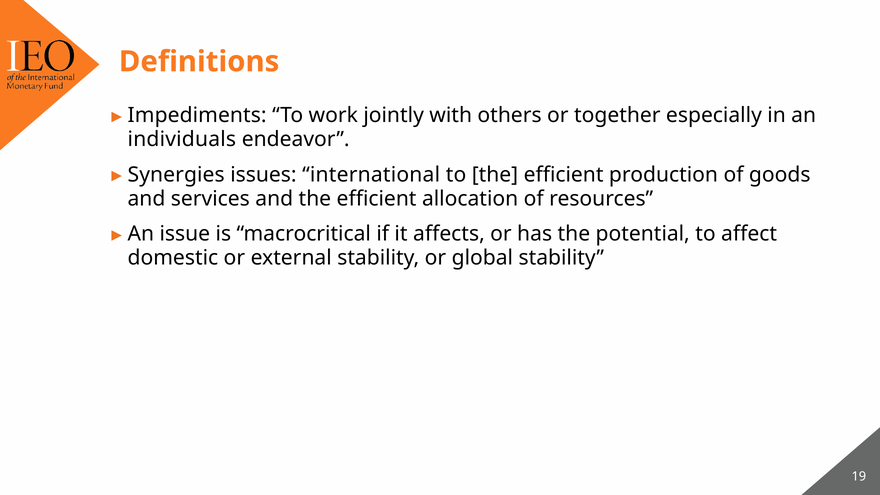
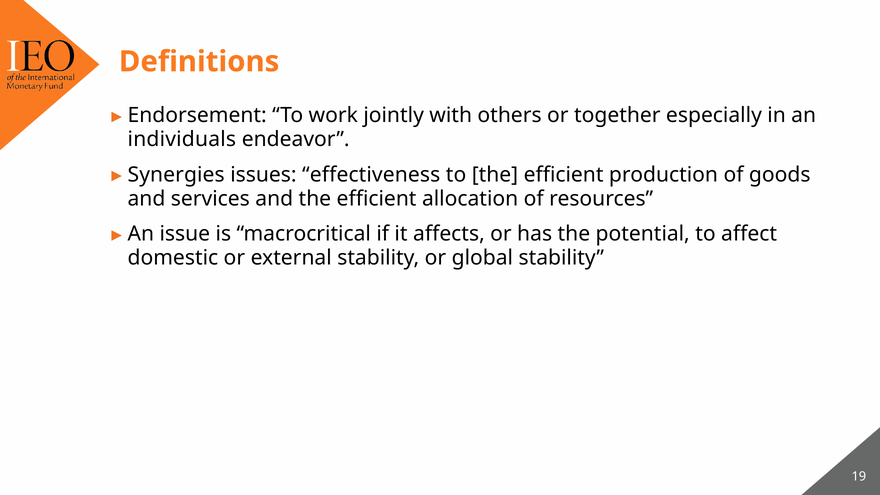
Impediments: Impediments -> Endorsement
international: international -> effectiveness
